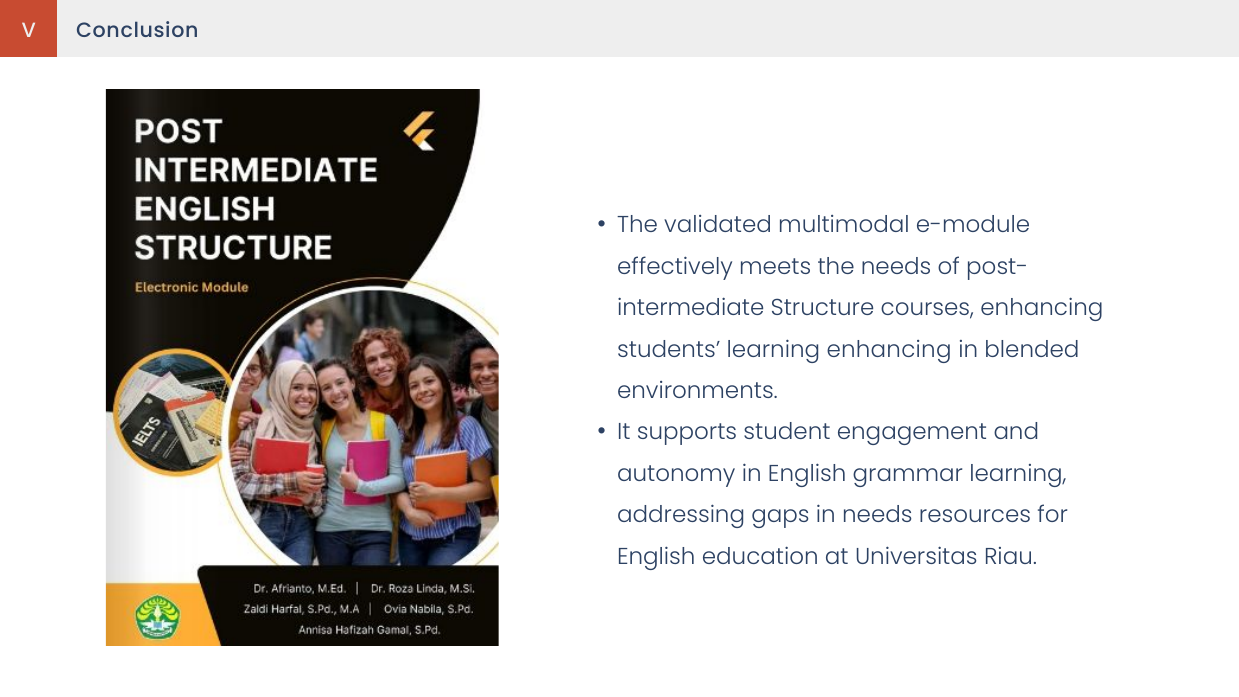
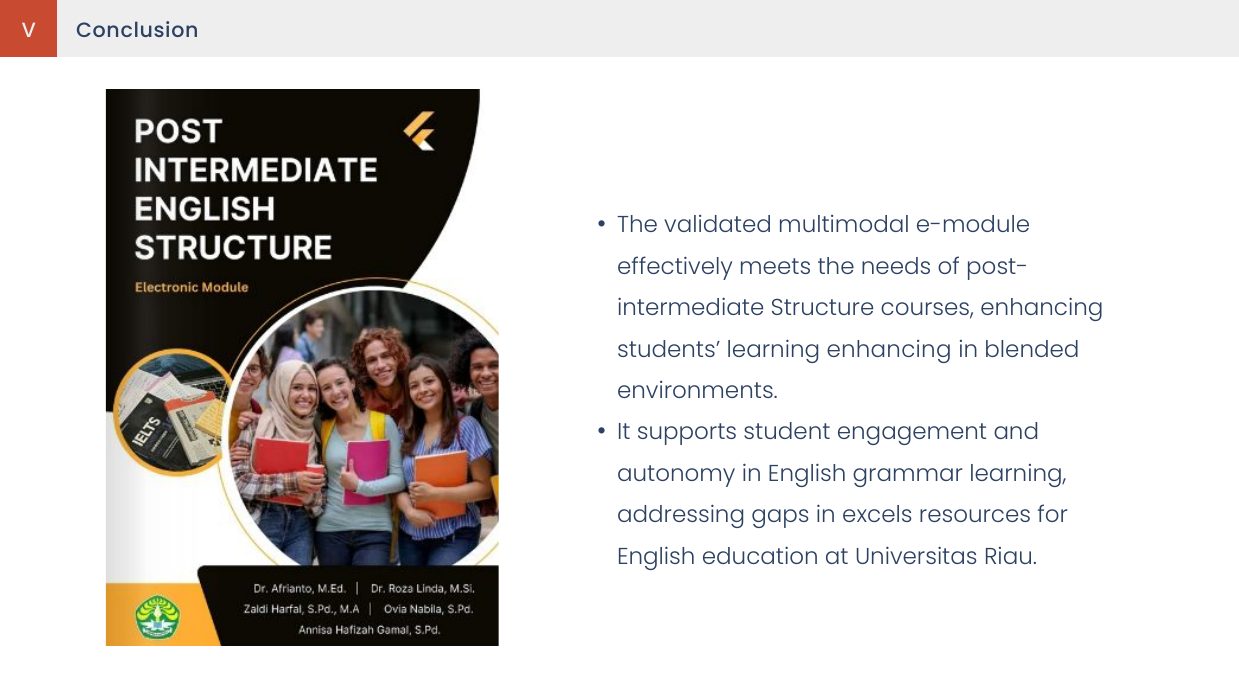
in needs: needs -> excels
